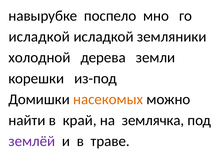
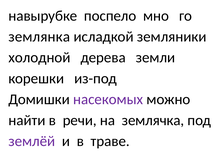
исладкой at (39, 37): исладкой -> землянка
насекомых colour: orange -> purple
край: край -> речи
